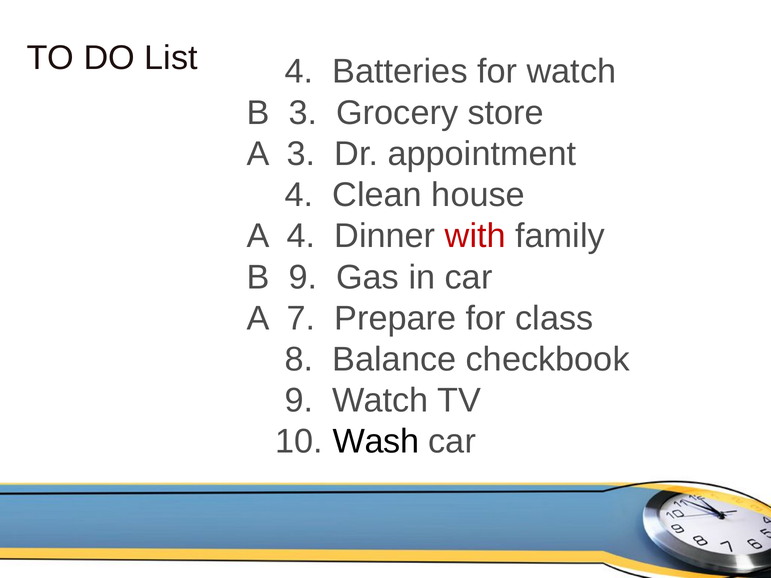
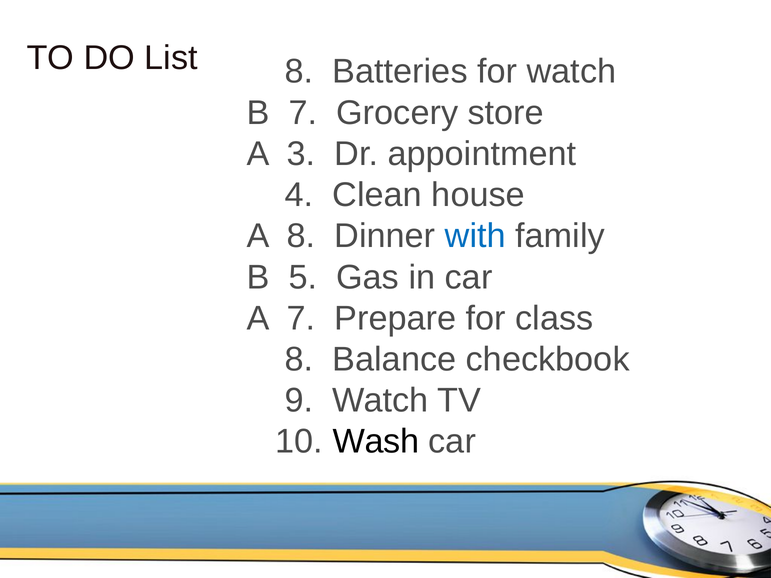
List 4: 4 -> 8
B 3: 3 -> 7
A 4: 4 -> 8
with colour: red -> blue
B 9: 9 -> 5
